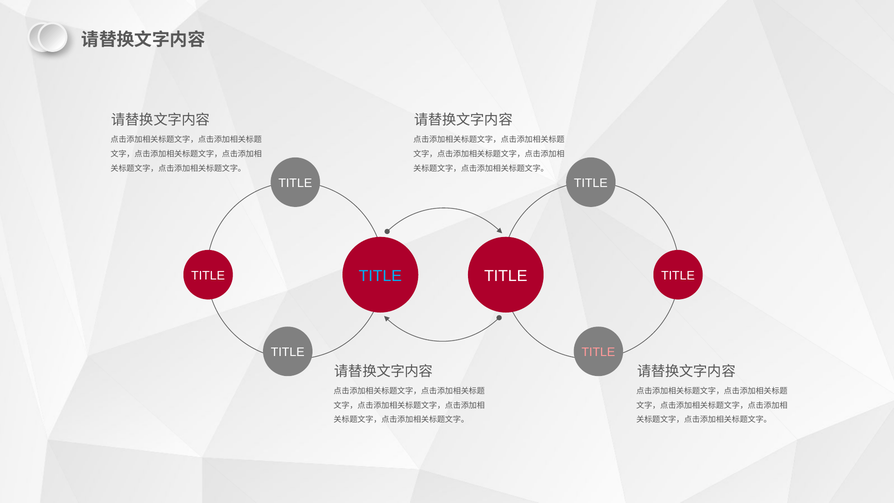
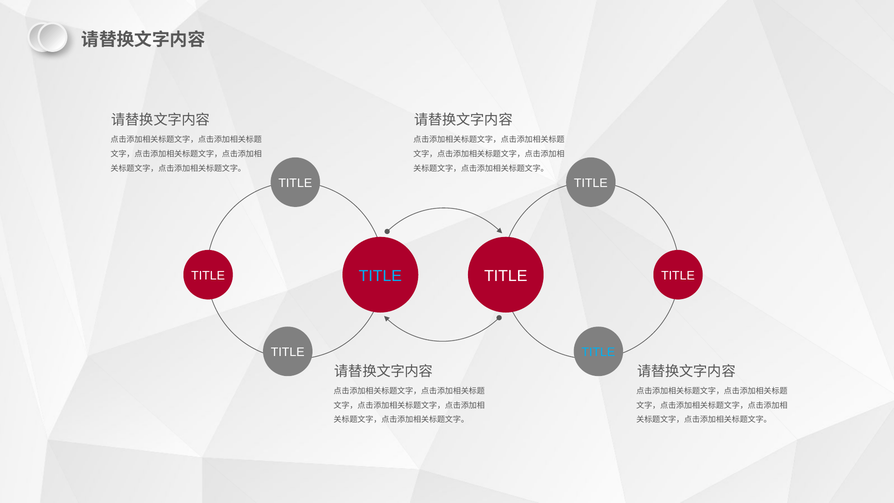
TITLE at (598, 352) colour: pink -> light blue
